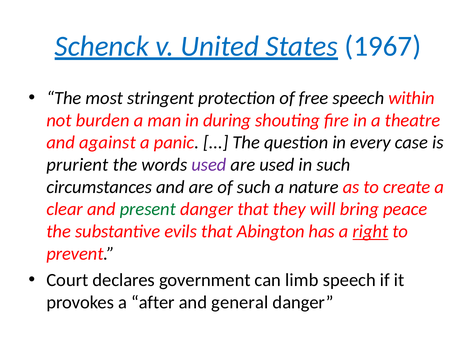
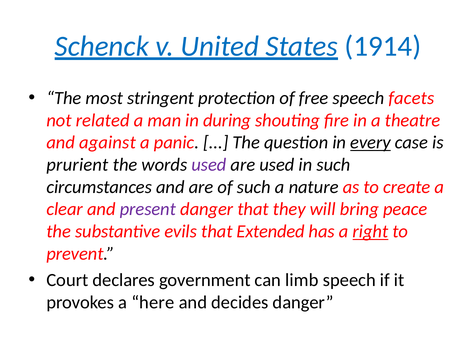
1967: 1967 -> 1914
within: within -> facets
burden: burden -> related
every underline: none -> present
present colour: green -> purple
Abington: Abington -> Extended
after: after -> here
general: general -> decides
